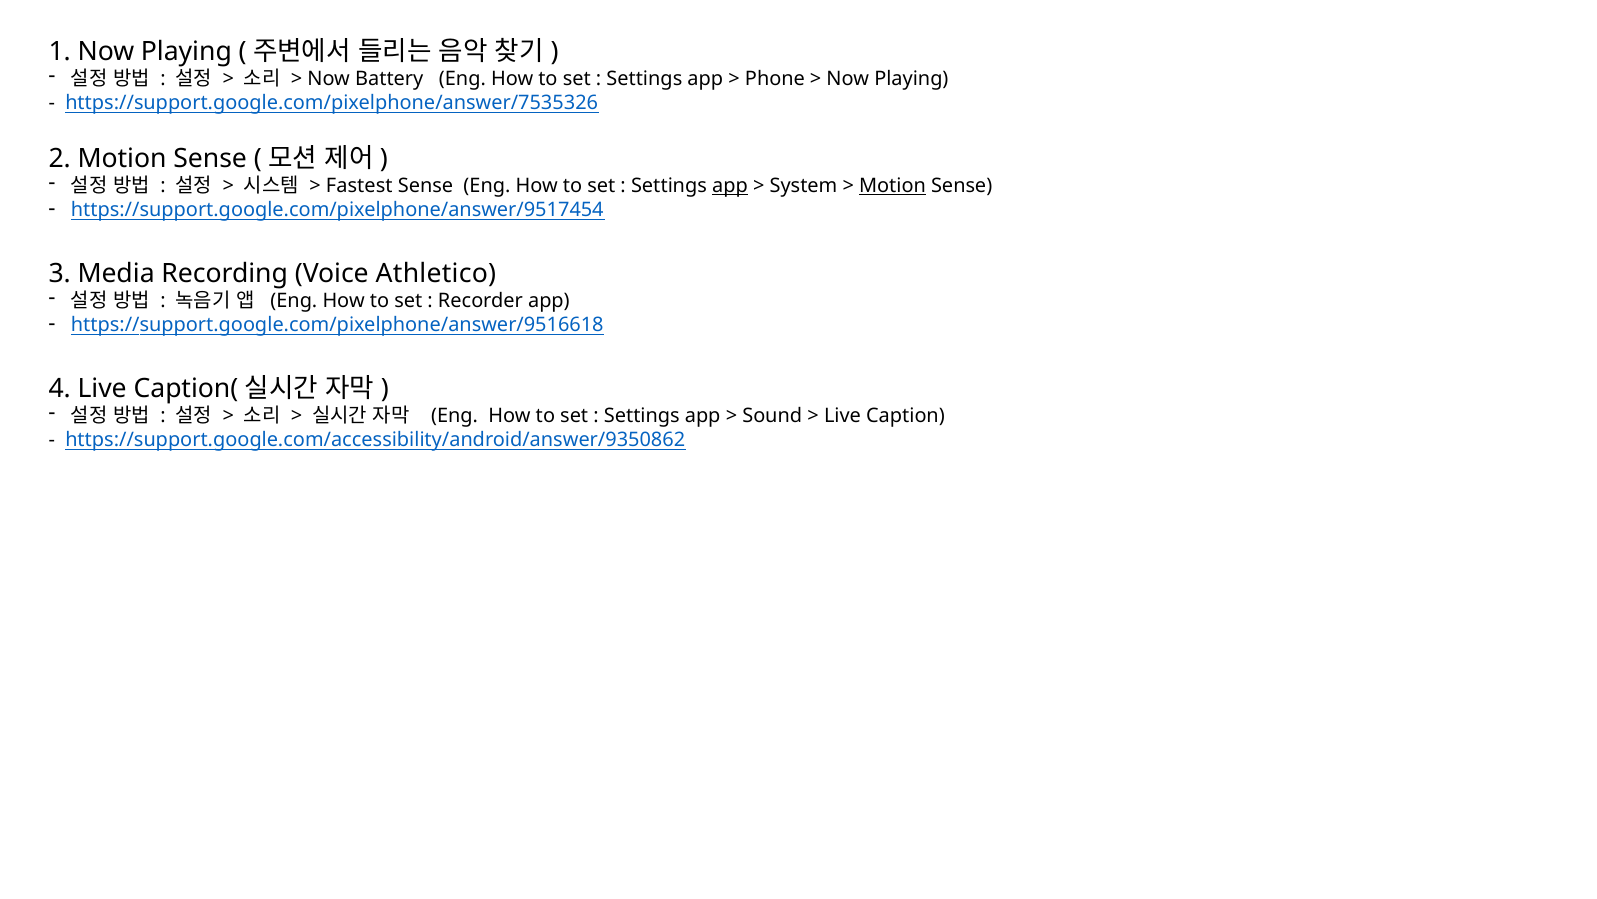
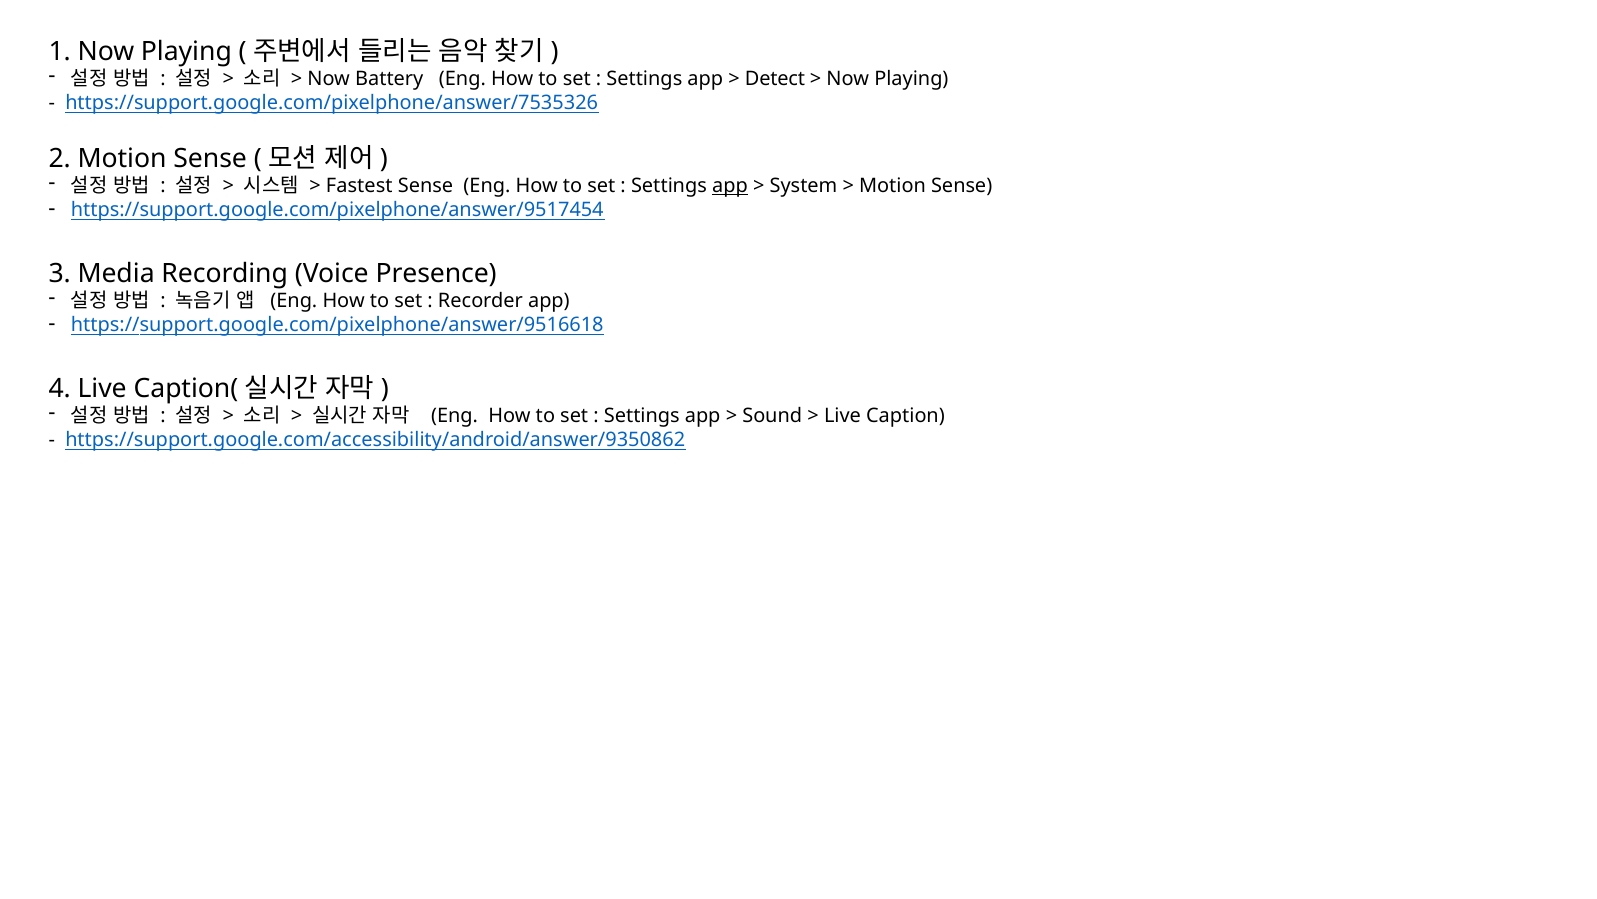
Phone: Phone -> Detect
Motion at (893, 186) underline: present -> none
Athletico: Athletico -> Presence
